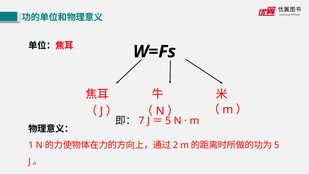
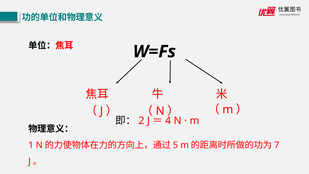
7: 7 -> 2
5 at (168, 121): 5 -> 4
2: 2 -> 5
5 at (277, 145): 5 -> 7
